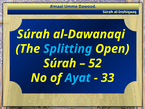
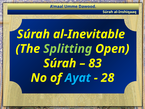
al-Dawanaqi: al-Dawanaqi -> al-Inevitable
Splitting colour: light blue -> light green
52: 52 -> 83
33: 33 -> 28
